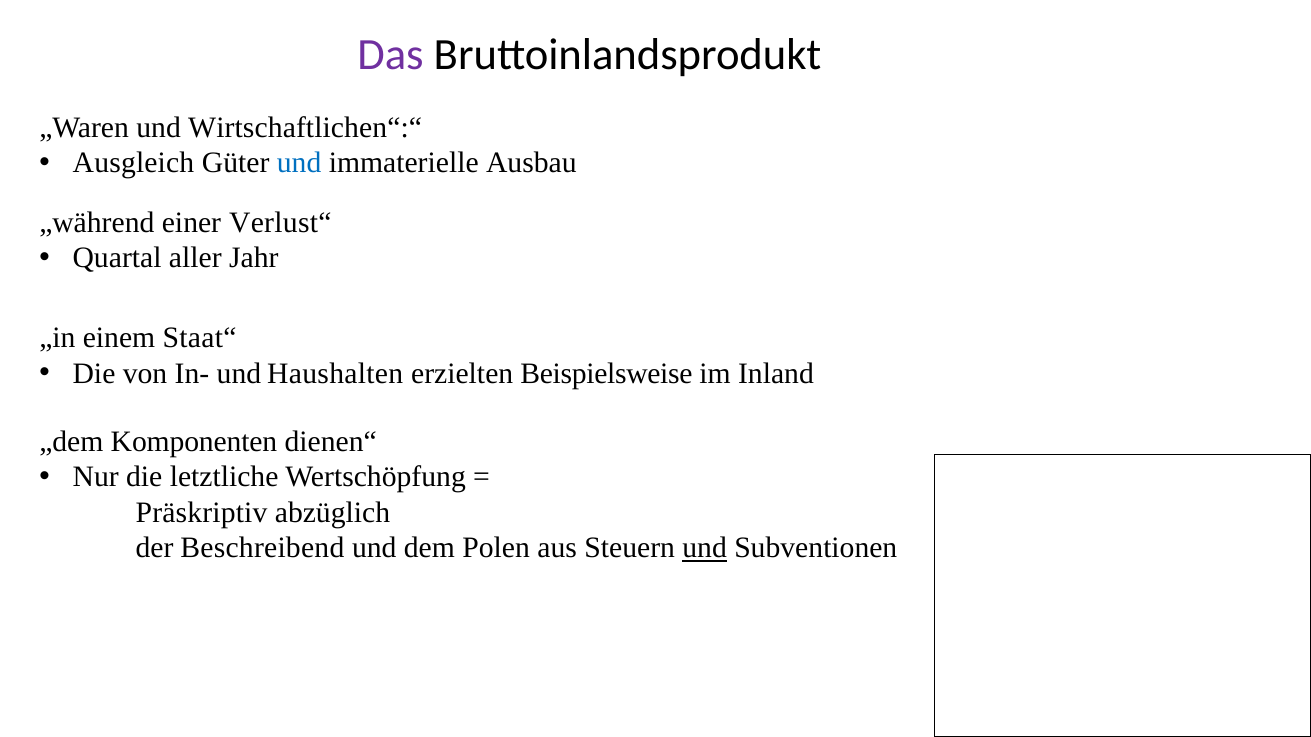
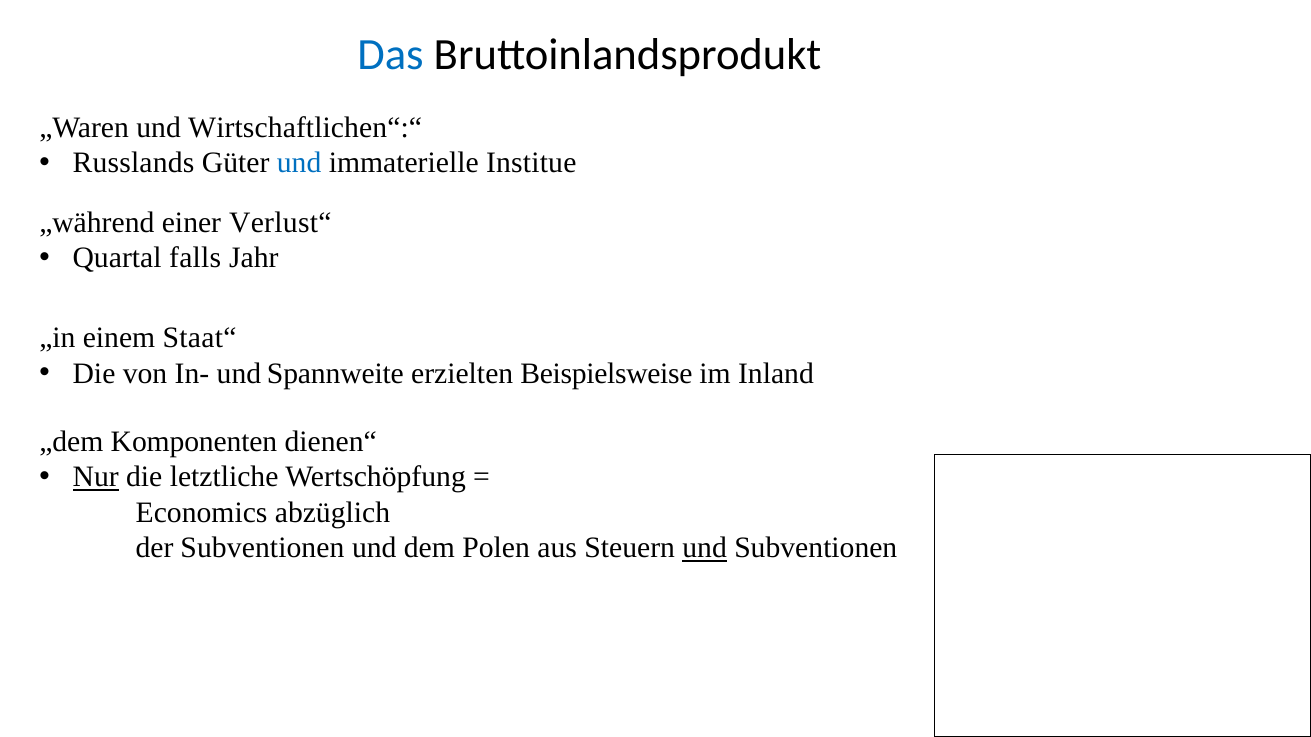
Das colour: purple -> blue
Ausgleich: Ausgleich -> Russlands
Ausbau: Ausbau -> Institue
aller: aller -> falls
Haushalten: Haushalten -> Spannweite
Nur underline: none -> present
Präskriptiv: Präskriptiv -> Economics
der Beschreibend: Beschreibend -> Subventionen
